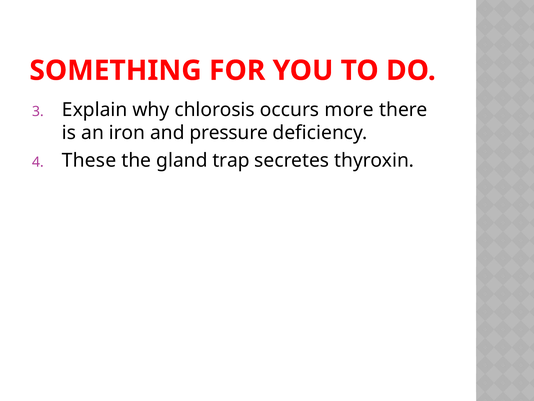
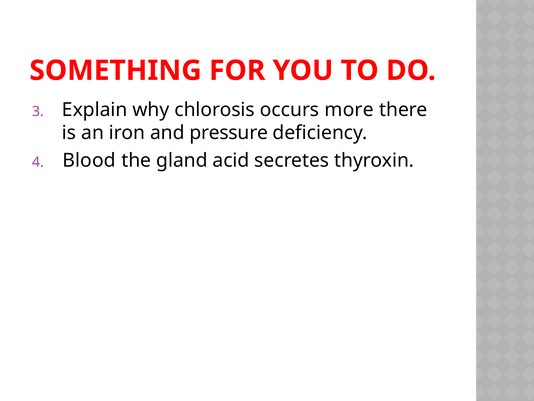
These: These -> Blood
trap: trap -> acid
